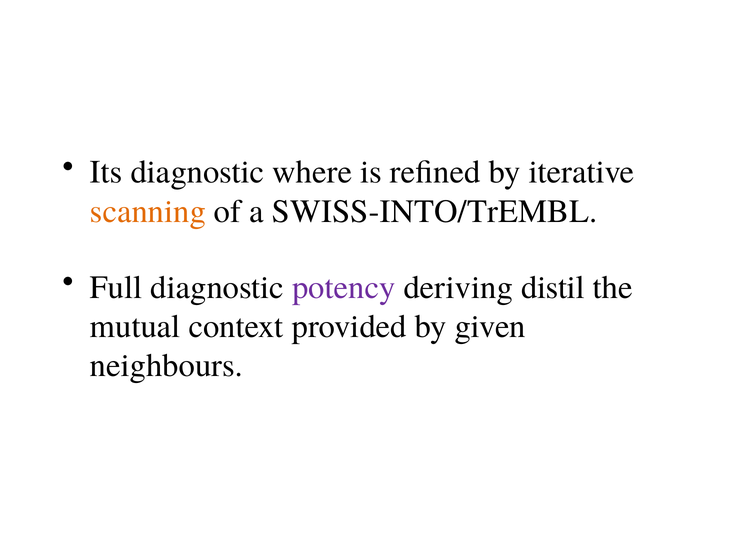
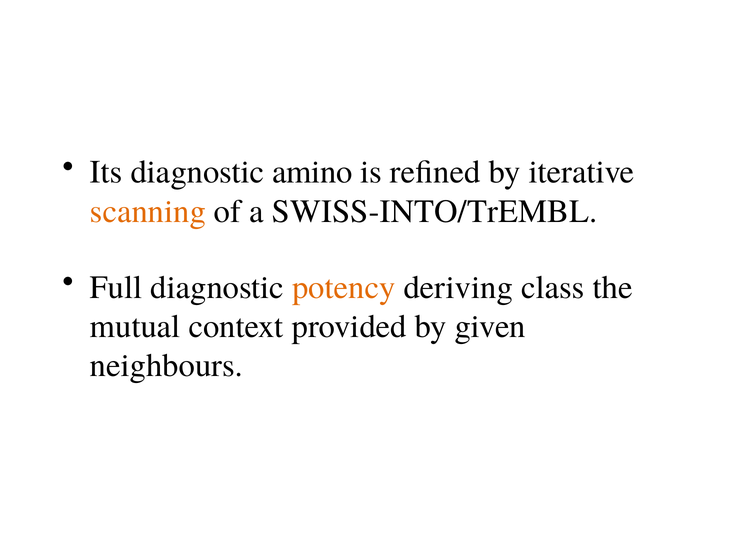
where: where -> amino
potency colour: purple -> orange
distil: distil -> class
